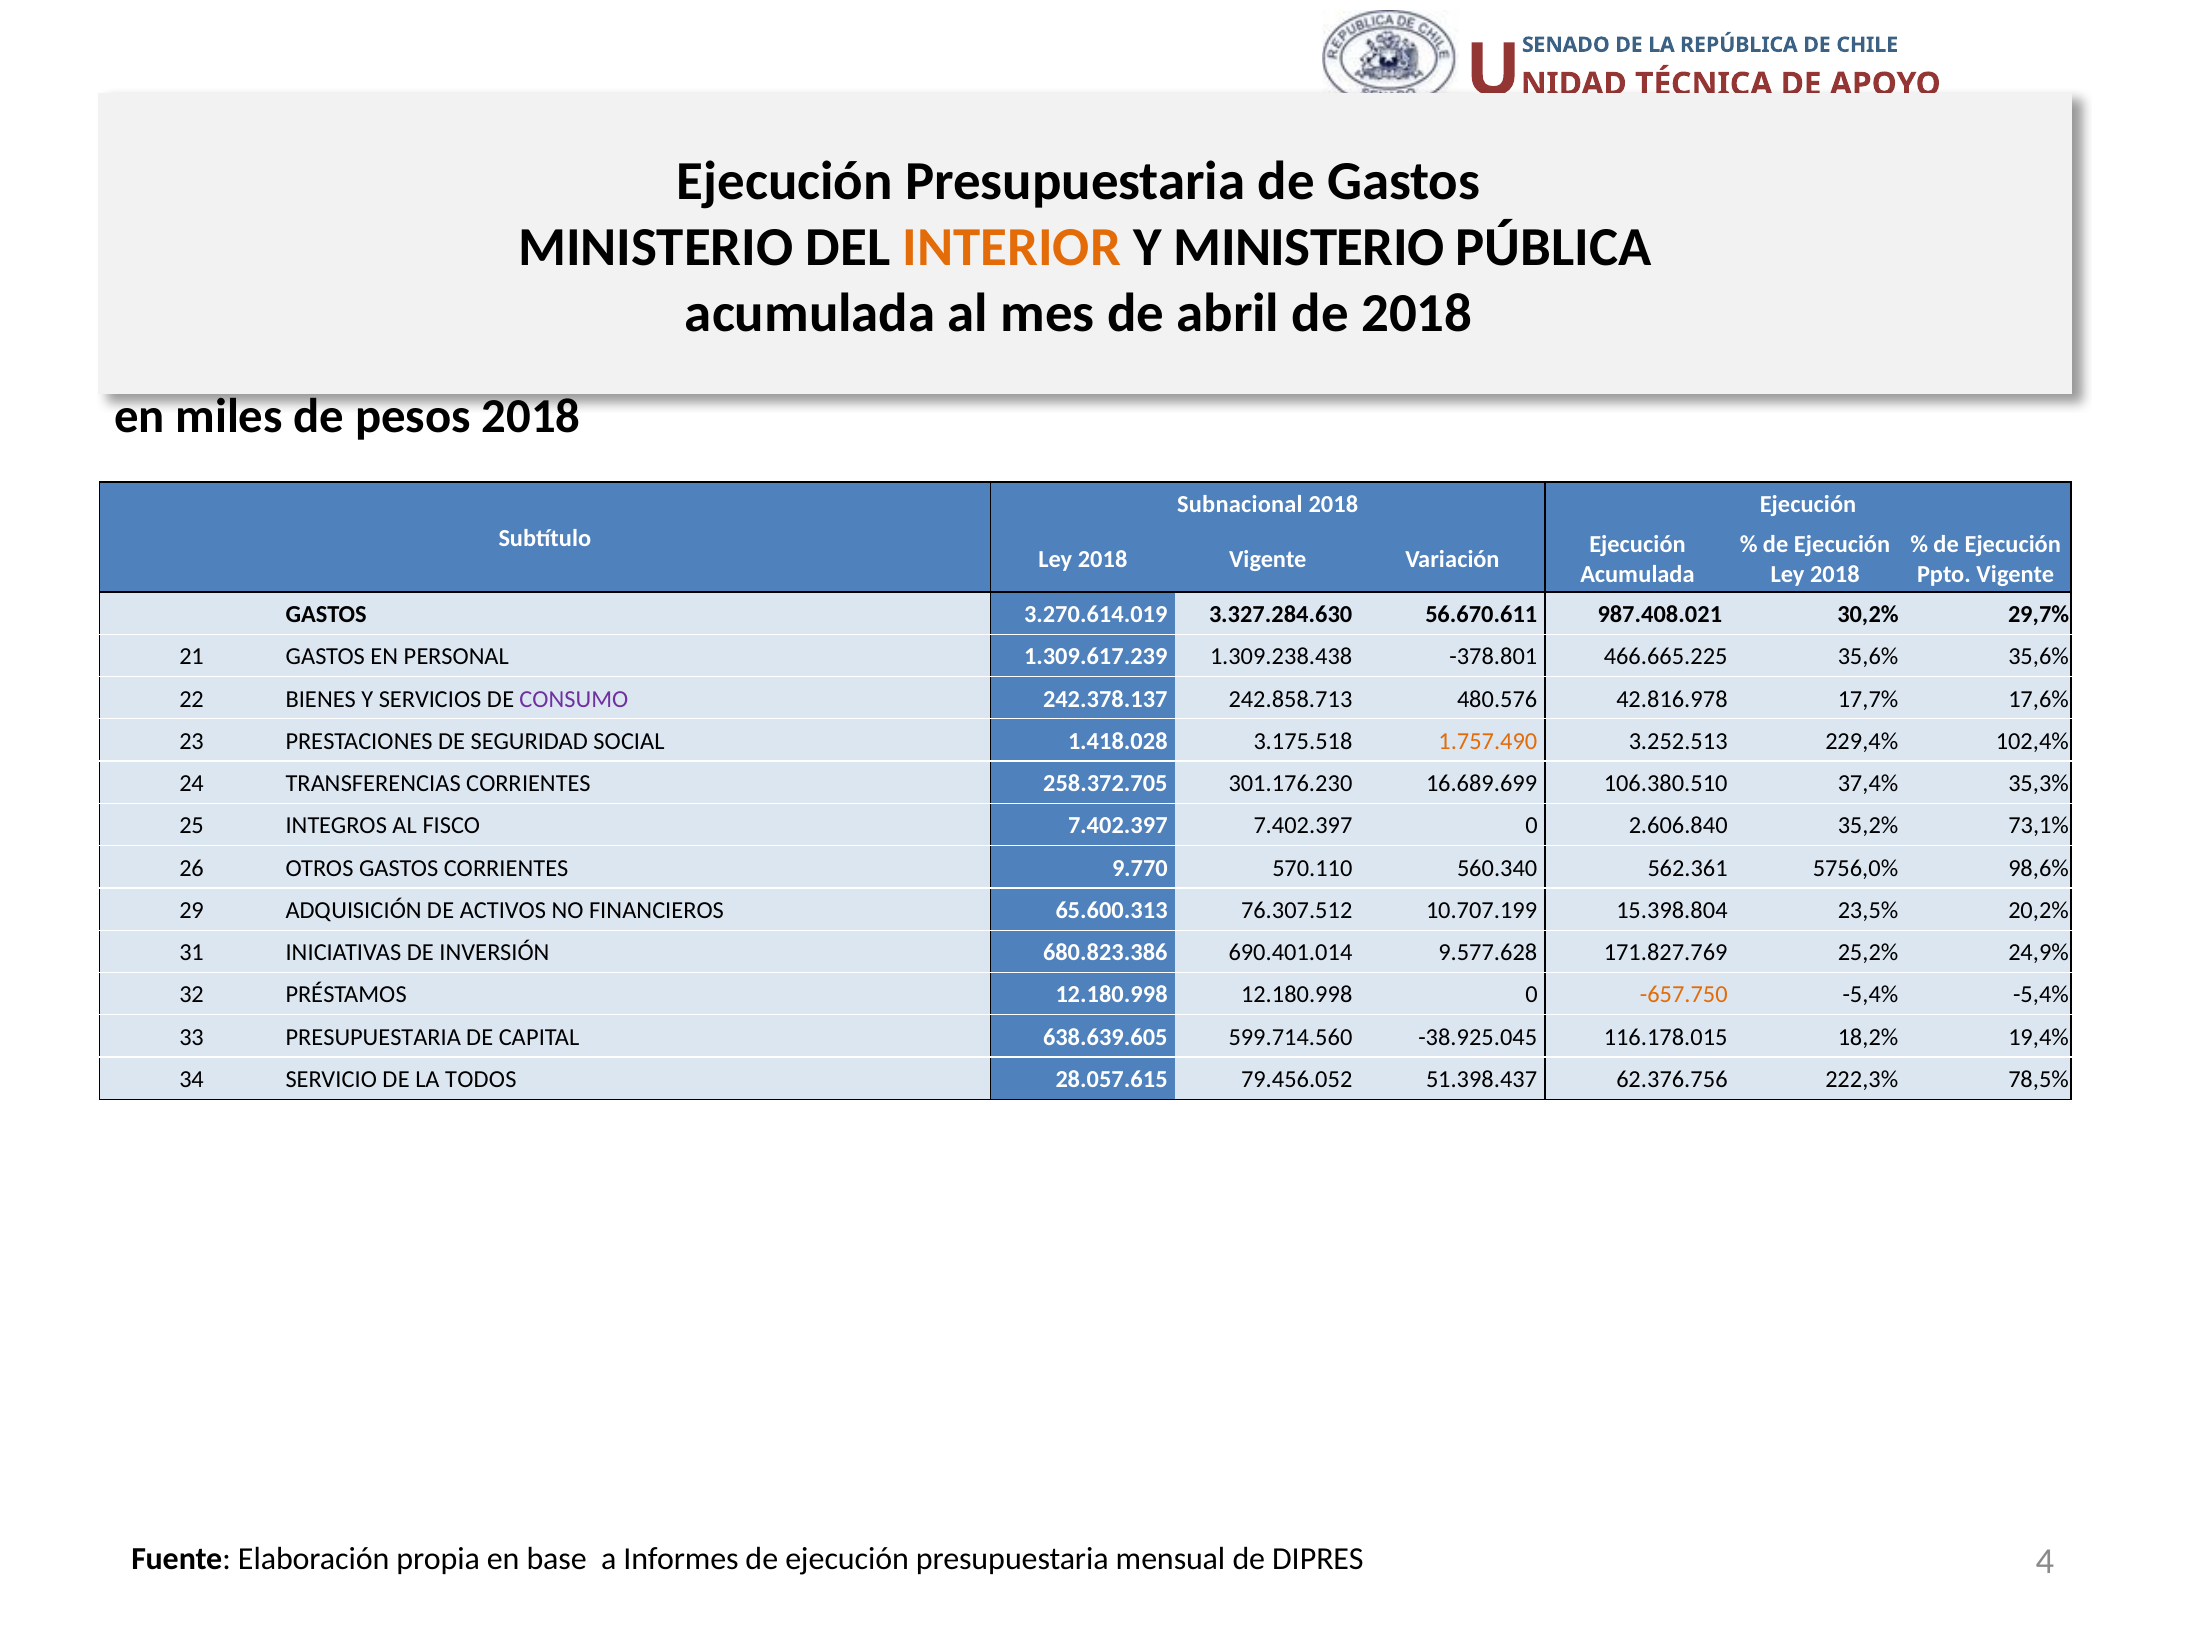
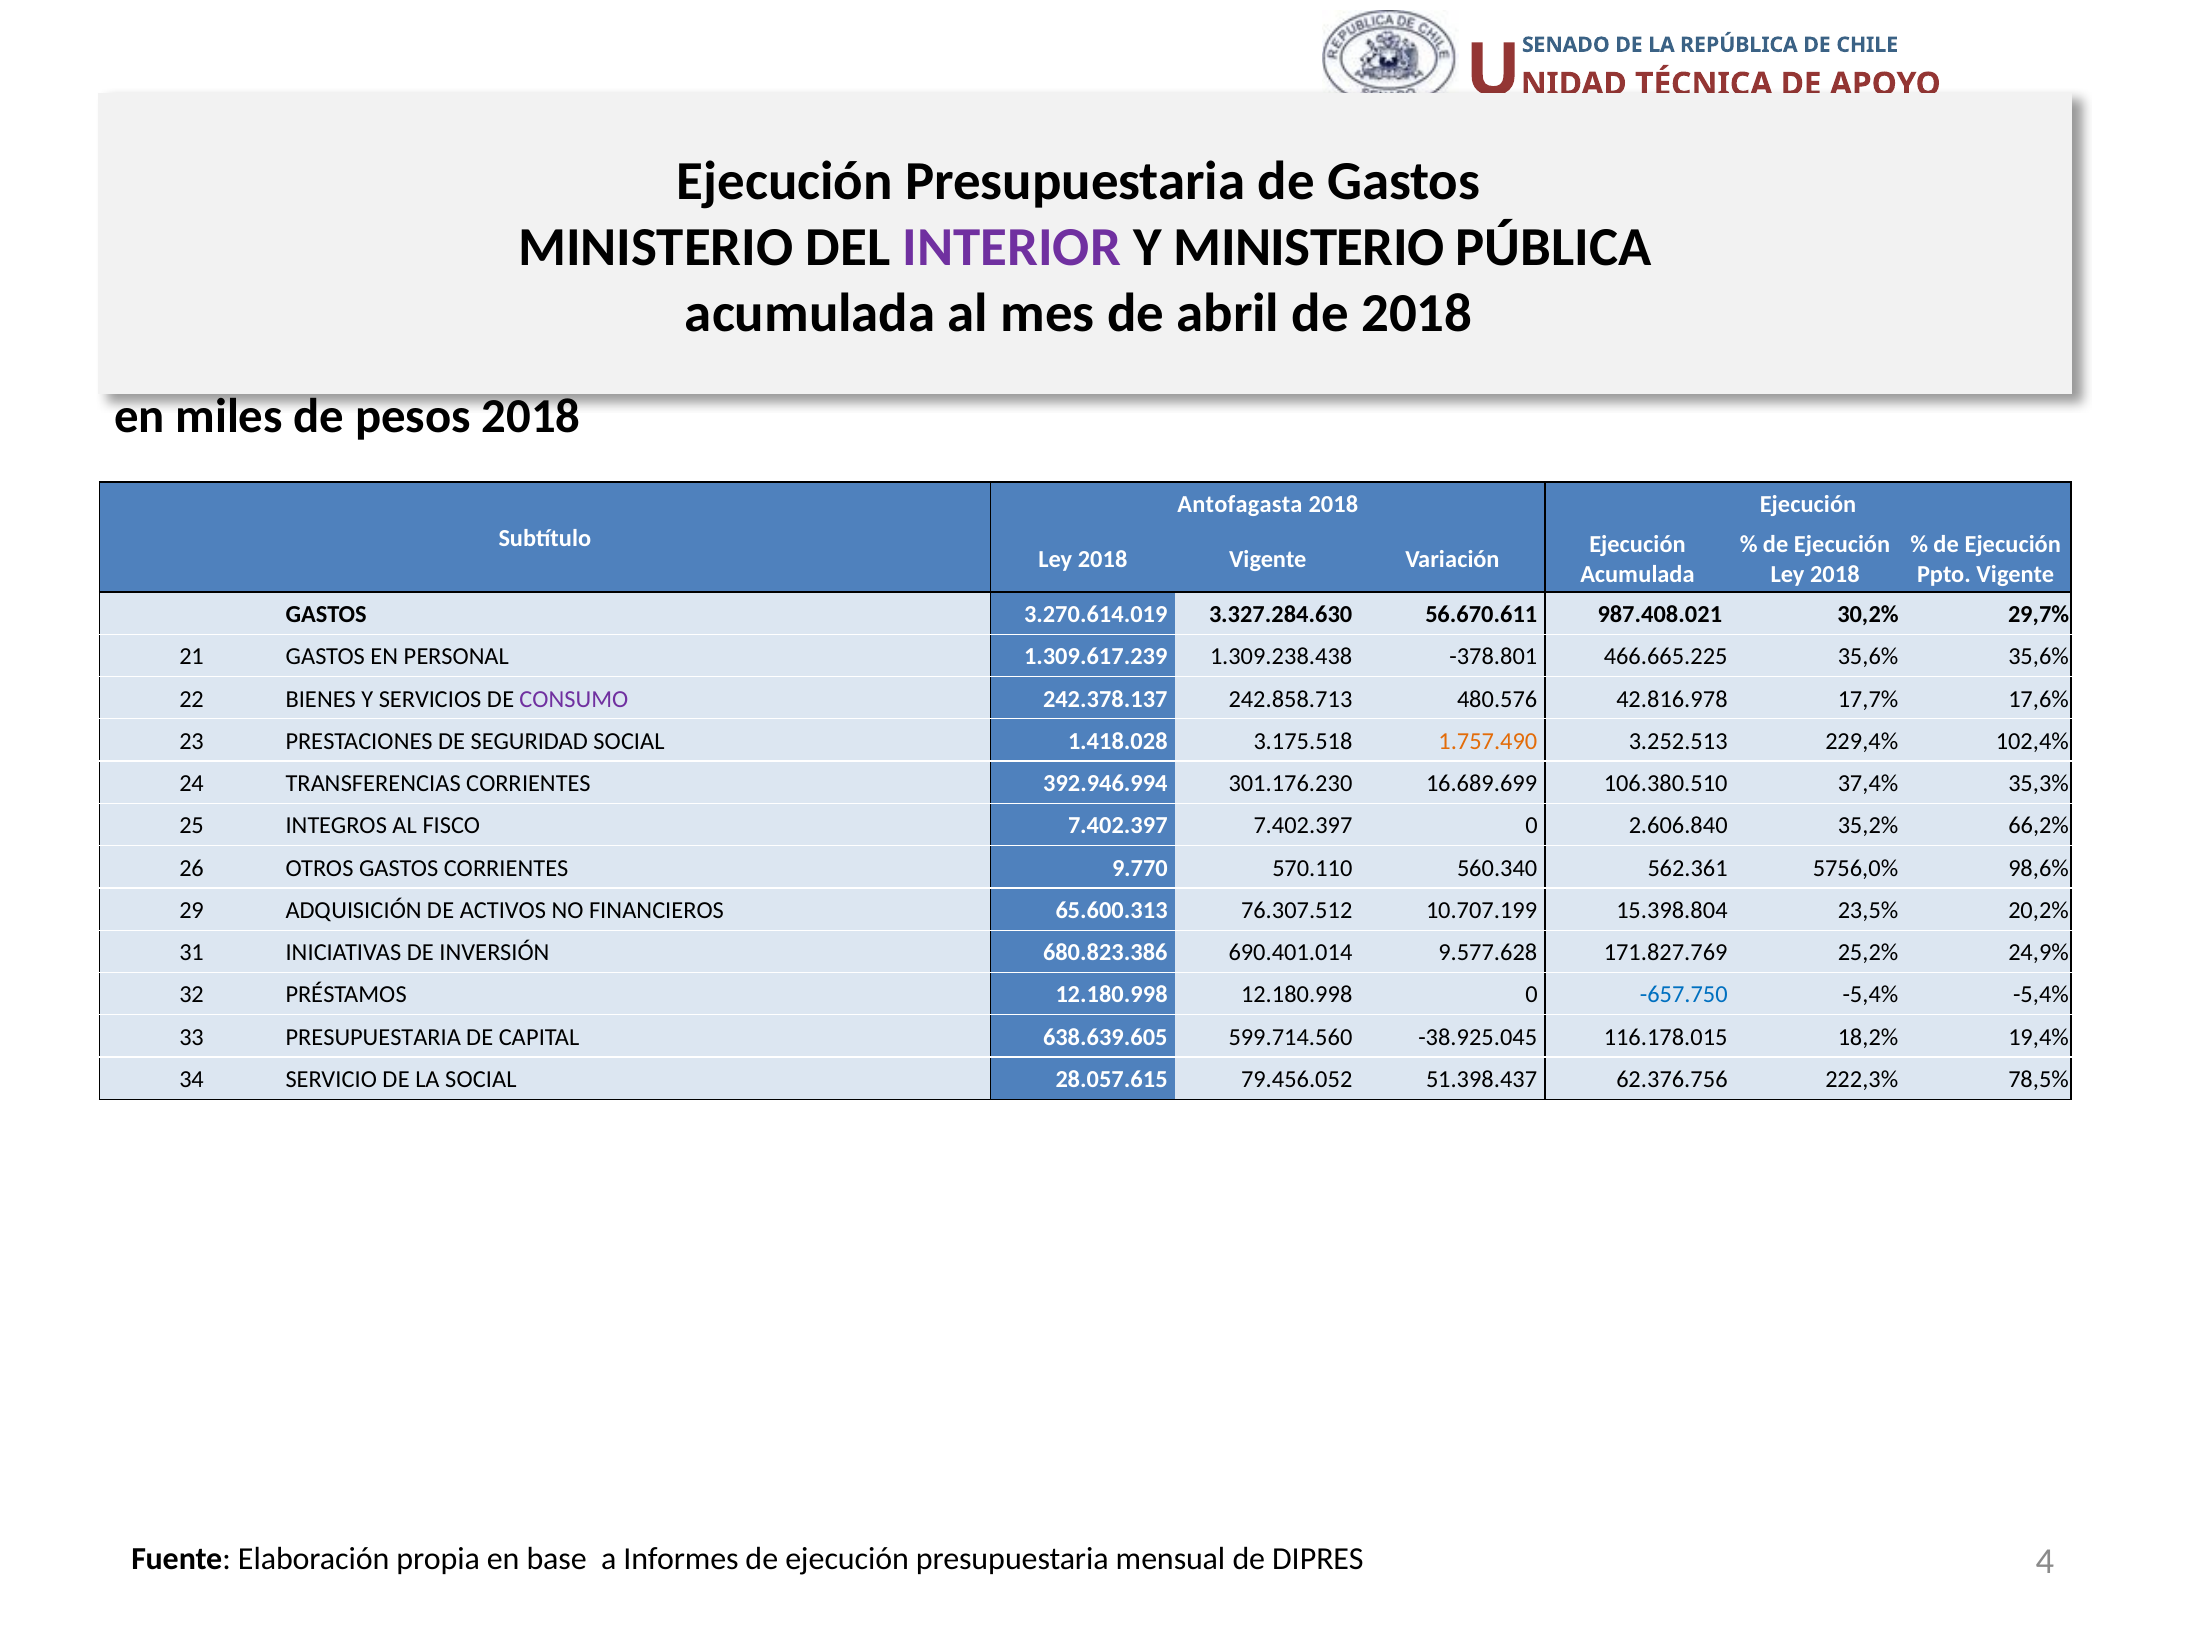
INTERIOR colour: orange -> purple
Subnacional: Subnacional -> Antofagasta
258.372.705: 258.372.705 -> 392.946.994
73,1%: 73,1% -> 66,2%
-657.750 colour: orange -> blue
LA TODOS: TODOS -> SOCIAL
